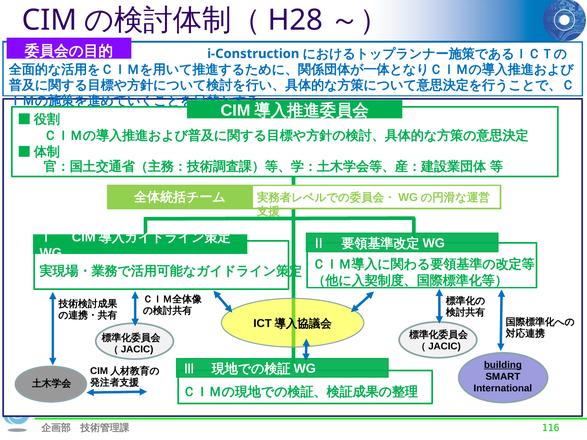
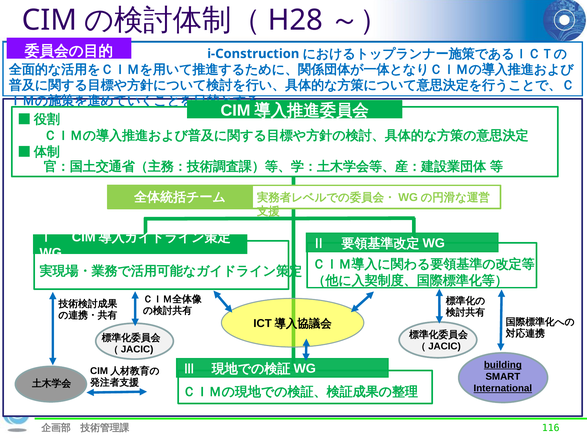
International underline: none -> present
